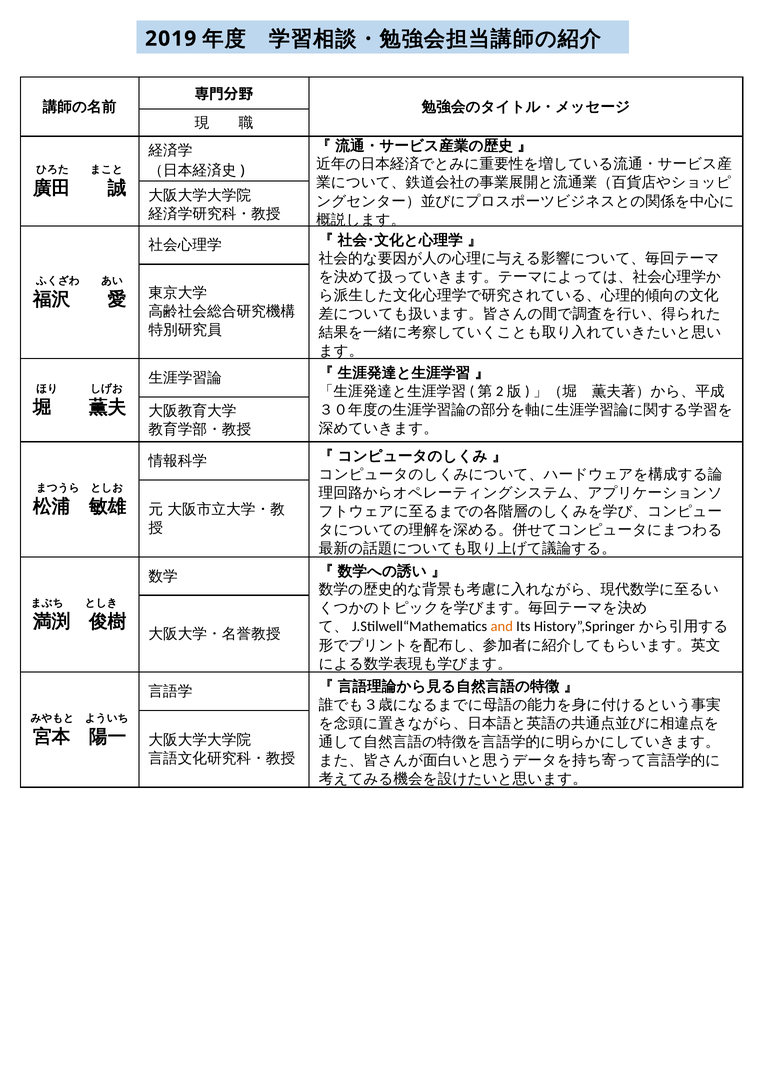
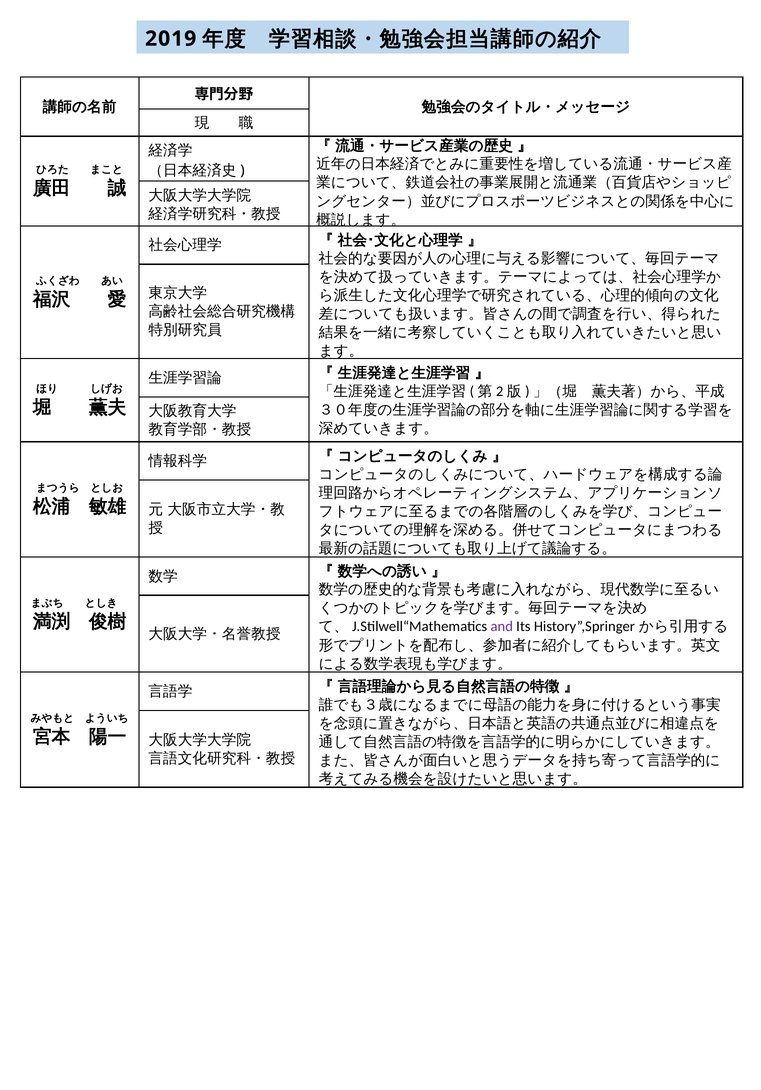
and colour: orange -> purple
